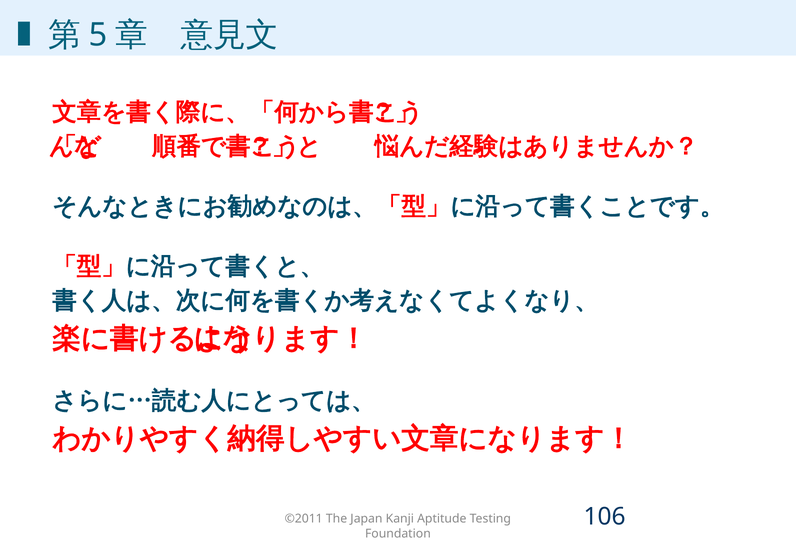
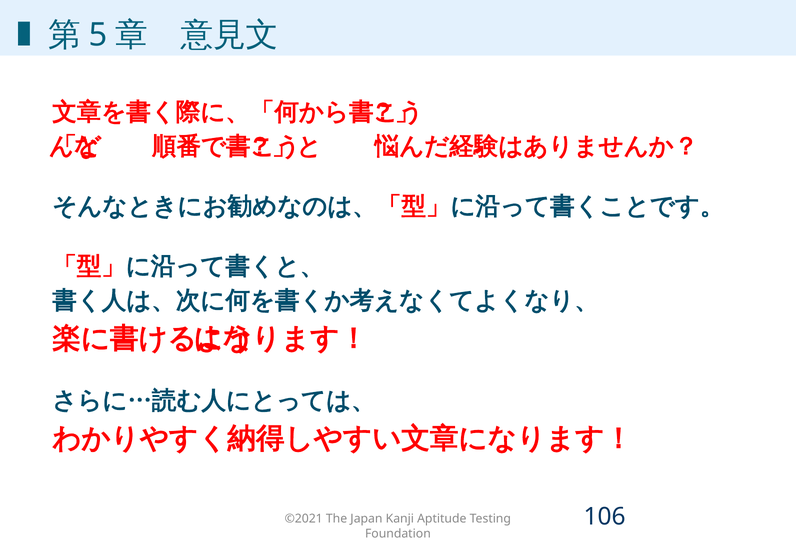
©2011: ©2011 -> ©2021
